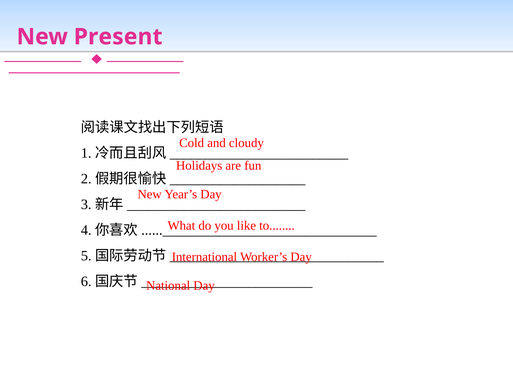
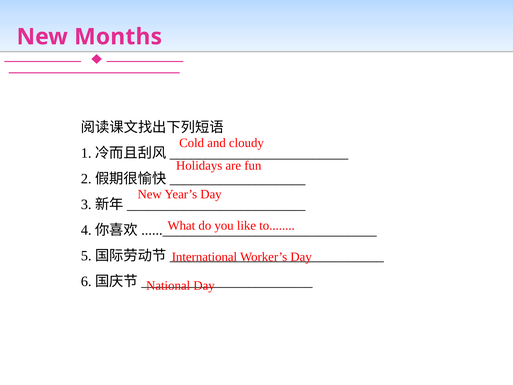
Present: Present -> Months
